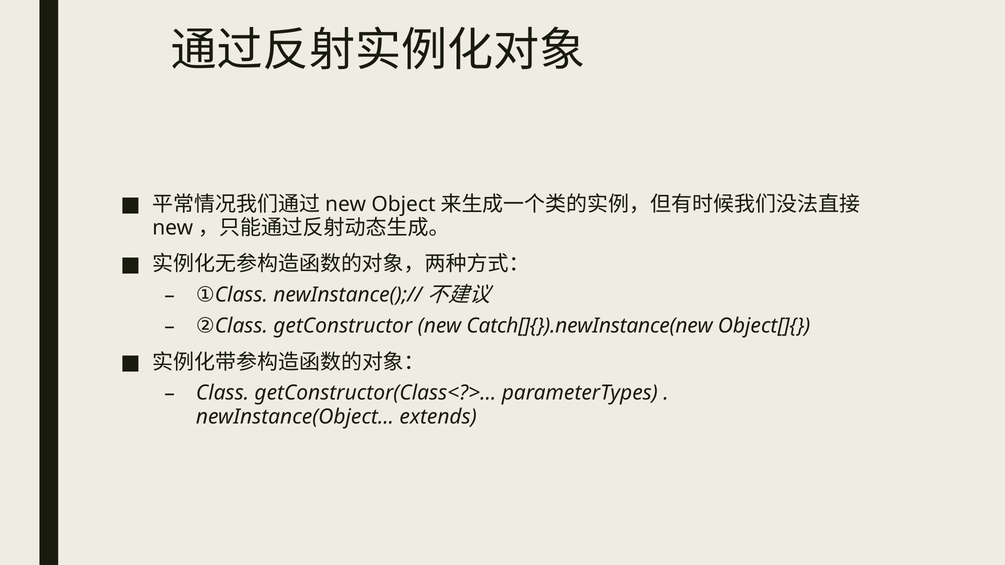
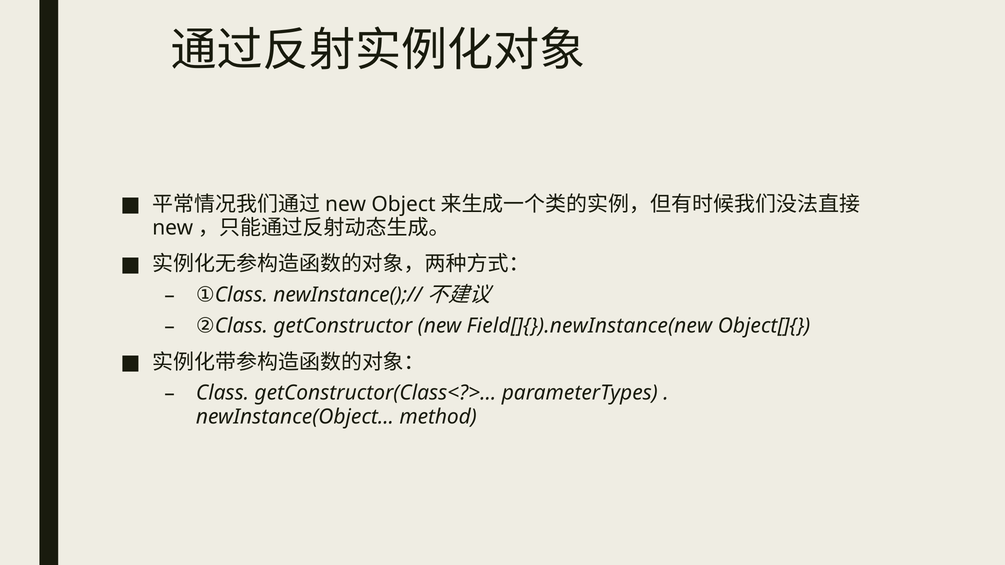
Catch[]{}).newInstance(new: Catch[]{}).newInstance(new -> Field[]{}).newInstance(new
extends: extends -> method
